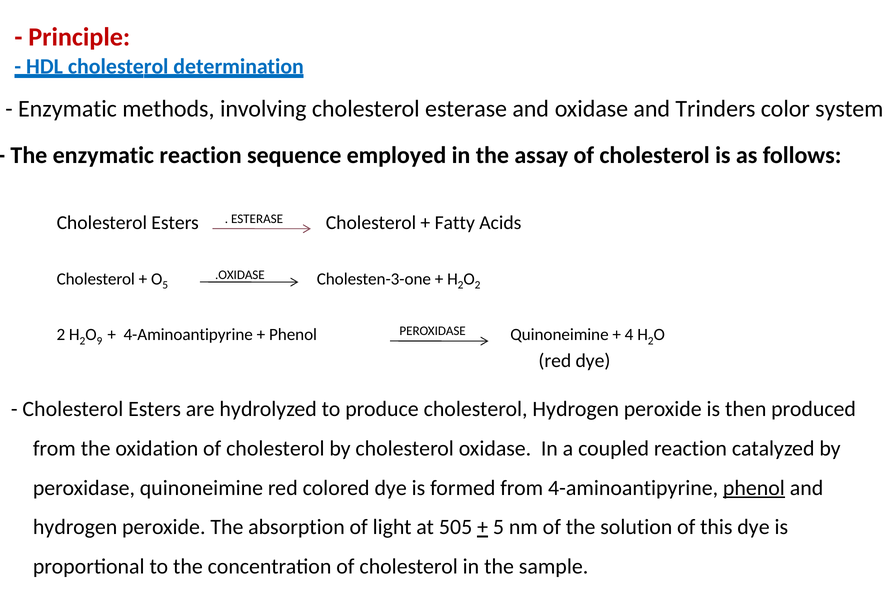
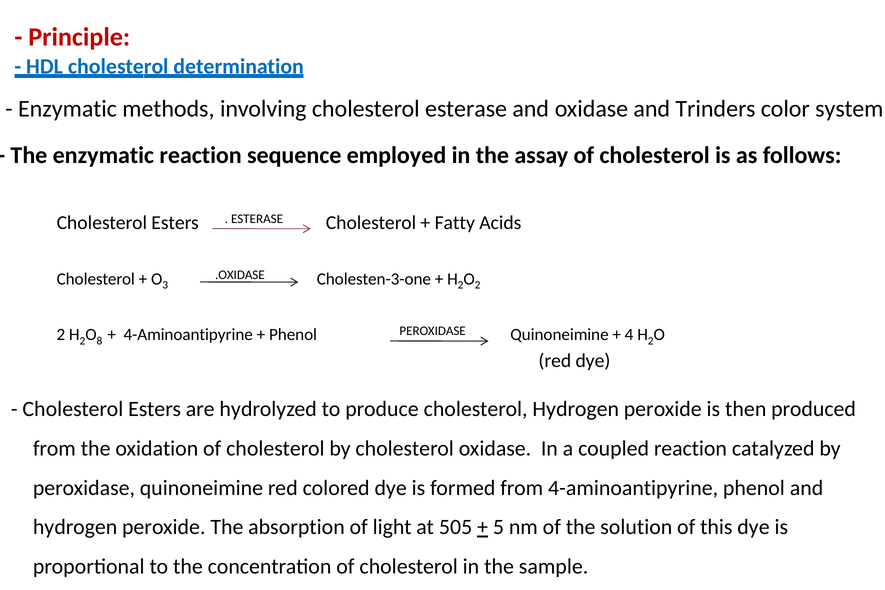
5 at (165, 285): 5 -> 3
9: 9 -> 8
phenol at (754, 488) underline: present -> none
